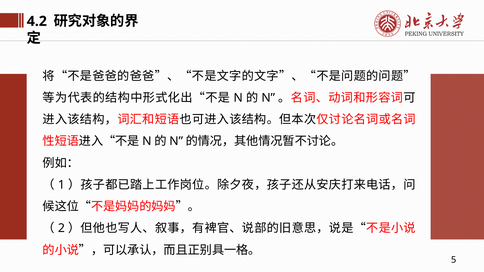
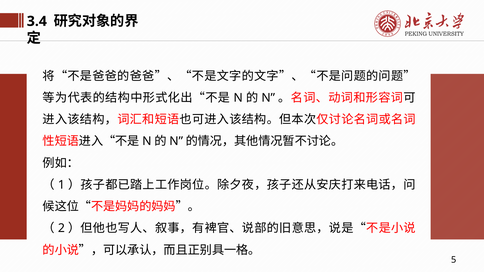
4.2: 4.2 -> 3.4
